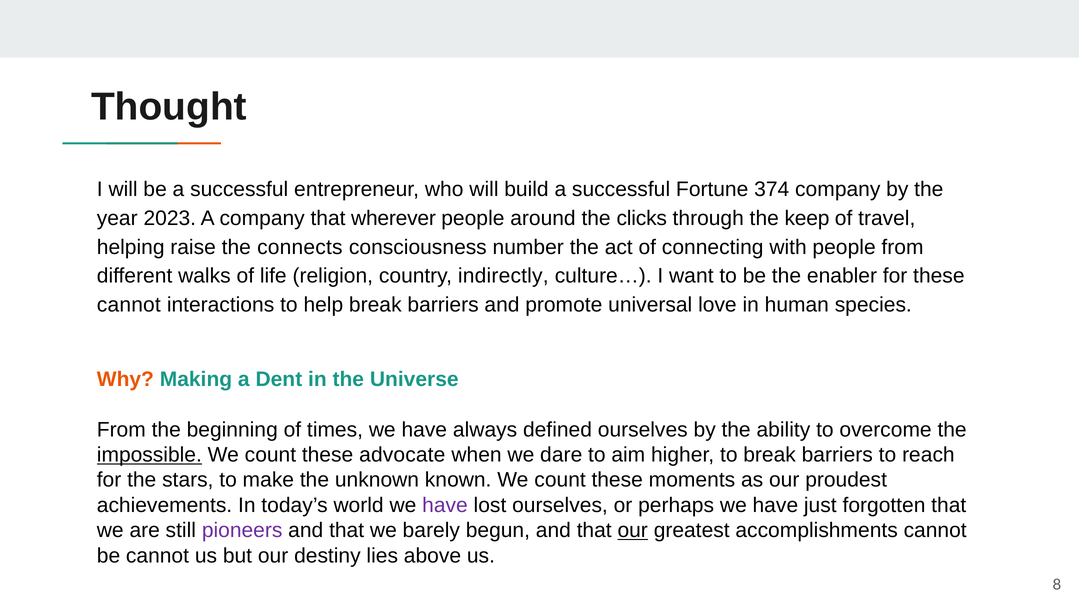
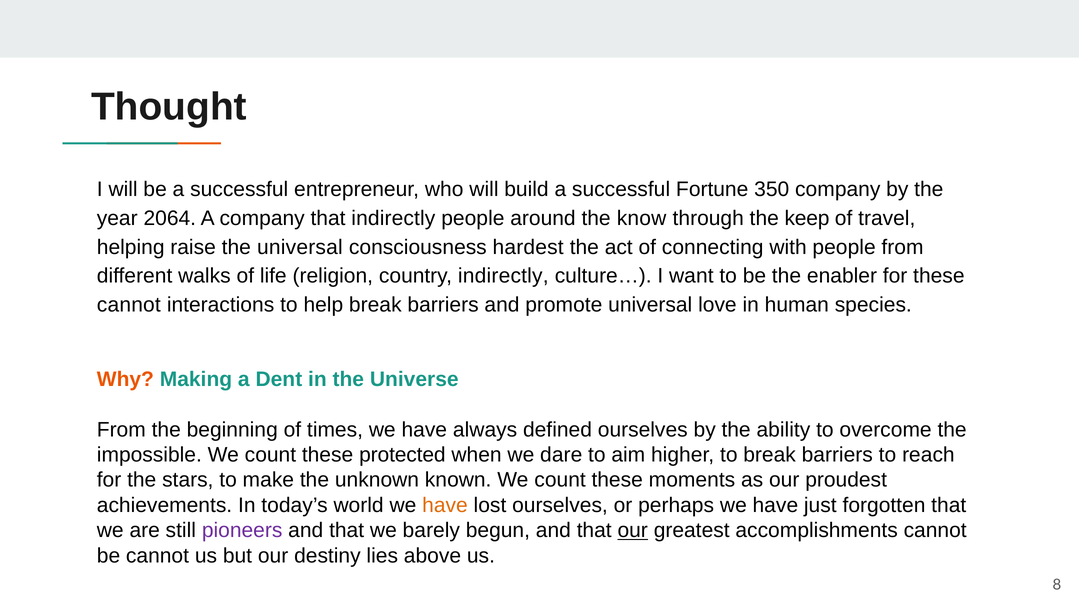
374: 374 -> 350
2023: 2023 -> 2064
that wherever: wherever -> indirectly
clicks: clicks -> know
the connects: connects -> universal
number: number -> hardest
impossible underline: present -> none
advocate: advocate -> protected
have at (445, 505) colour: purple -> orange
